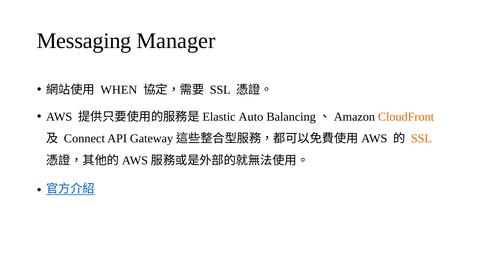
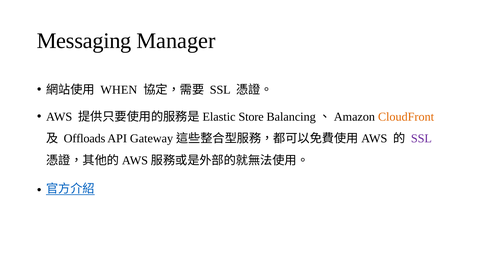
Auto: Auto -> Store
Connect: Connect -> Offloads
SSL at (421, 139) colour: orange -> purple
